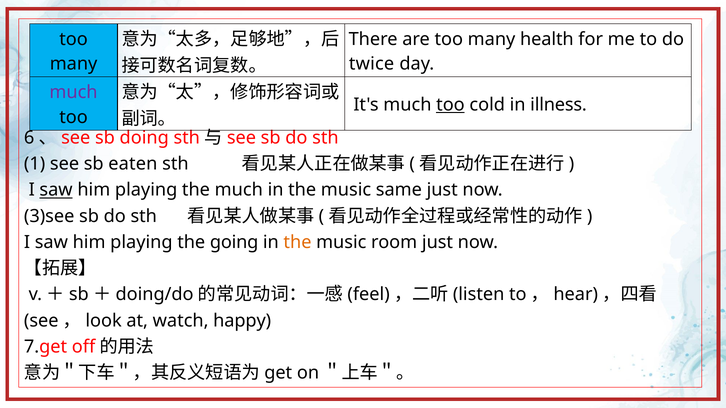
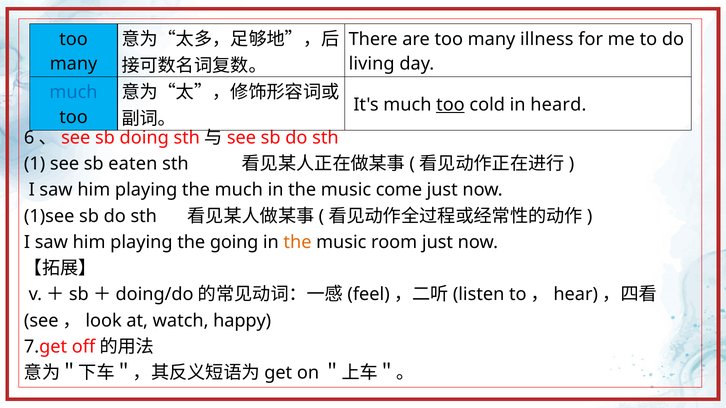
health: health -> illness
twice: twice -> living
much at (74, 93) colour: purple -> blue
illness: illness -> heard
saw at (56, 190) underline: present -> none
same: same -> come
3)see: 3)see -> 1)see
